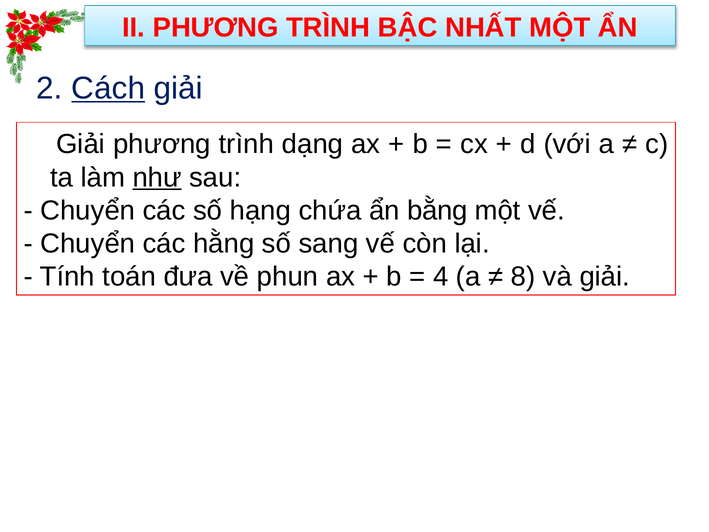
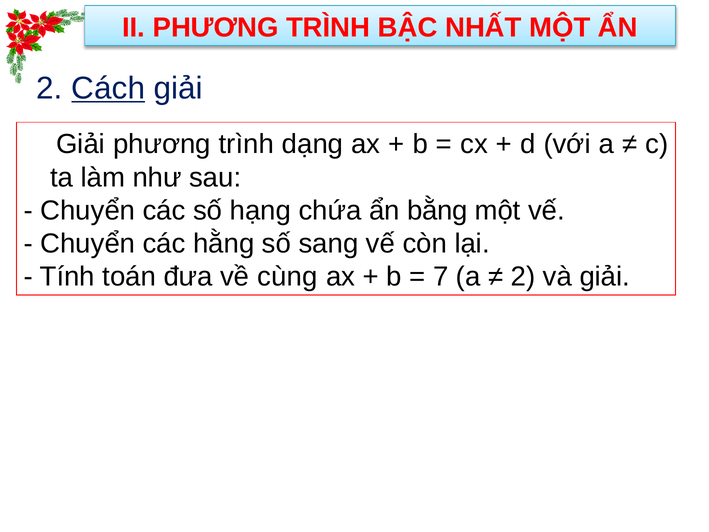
như underline: present -> none
phun: phun -> cùng
4: 4 -> 7
8 at (523, 277): 8 -> 2
